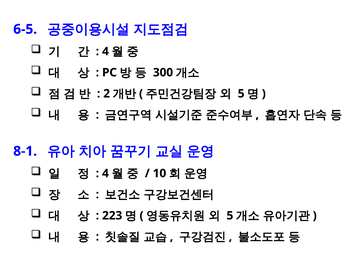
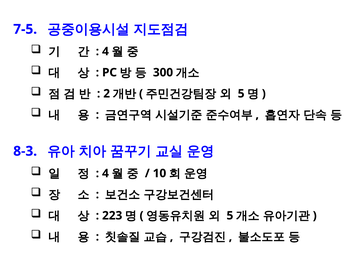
6-5: 6-5 -> 7-5
8-1: 8-1 -> 8-3
